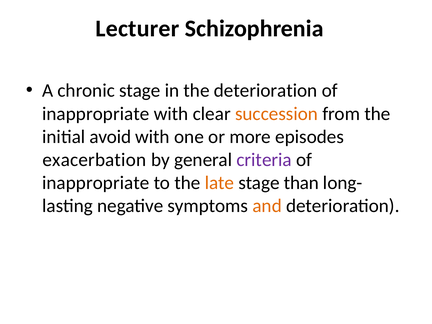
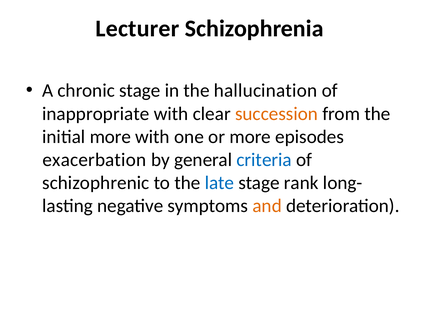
the deterioration: deterioration -> hallucination
initial avoid: avoid -> more
criteria colour: purple -> blue
inappropriate at (96, 183): inappropriate -> schizophrenic
late colour: orange -> blue
than: than -> rank
